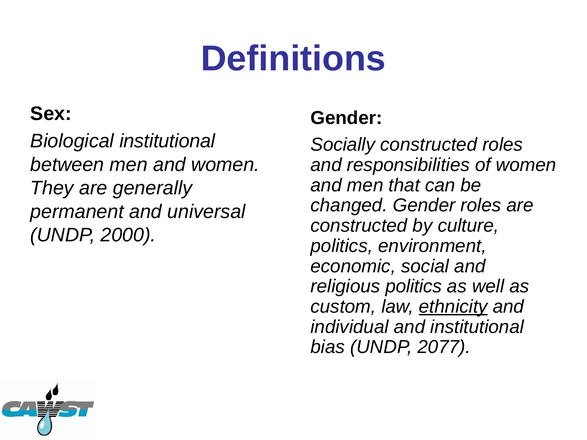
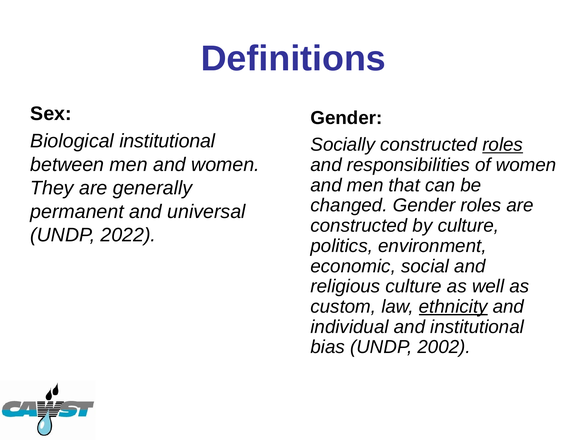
roles at (503, 145) underline: none -> present
2000: 2000 -> 2022
religious politics: politics -> culture
2077: 2077 -> 2002
